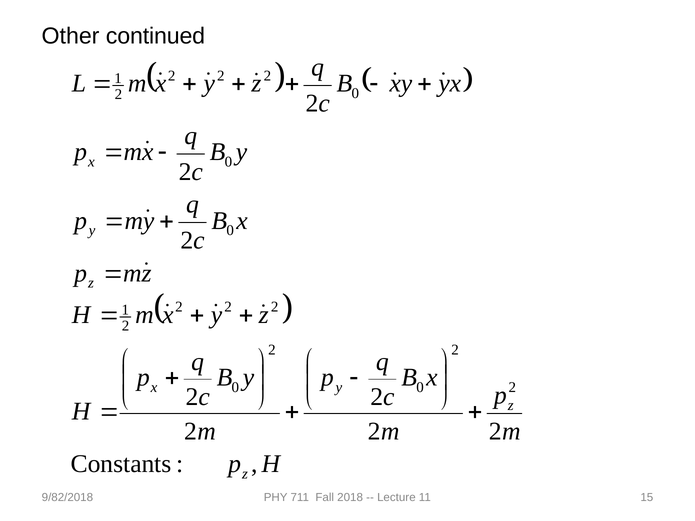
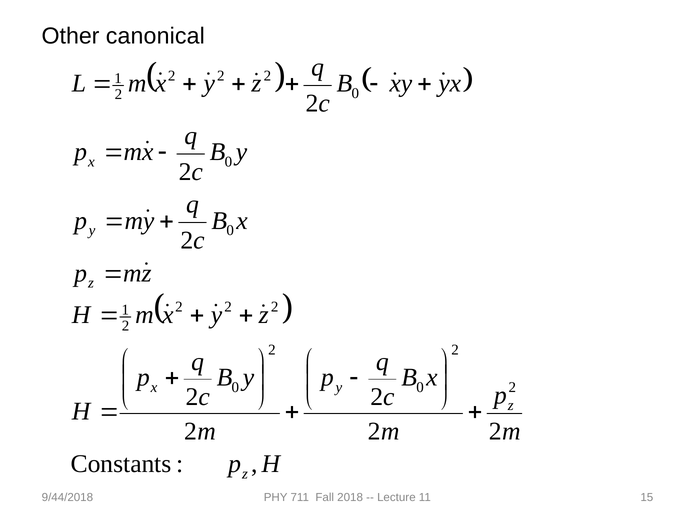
continued: continued -> canonical
9/82/2018: 9/82/2018 -> 9/44/2018
